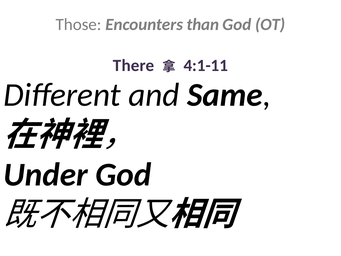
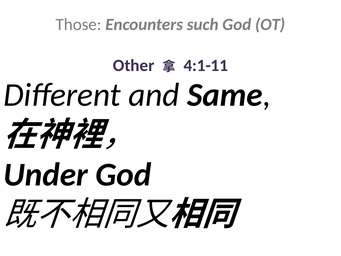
than: than -> such
There: There -> Other
